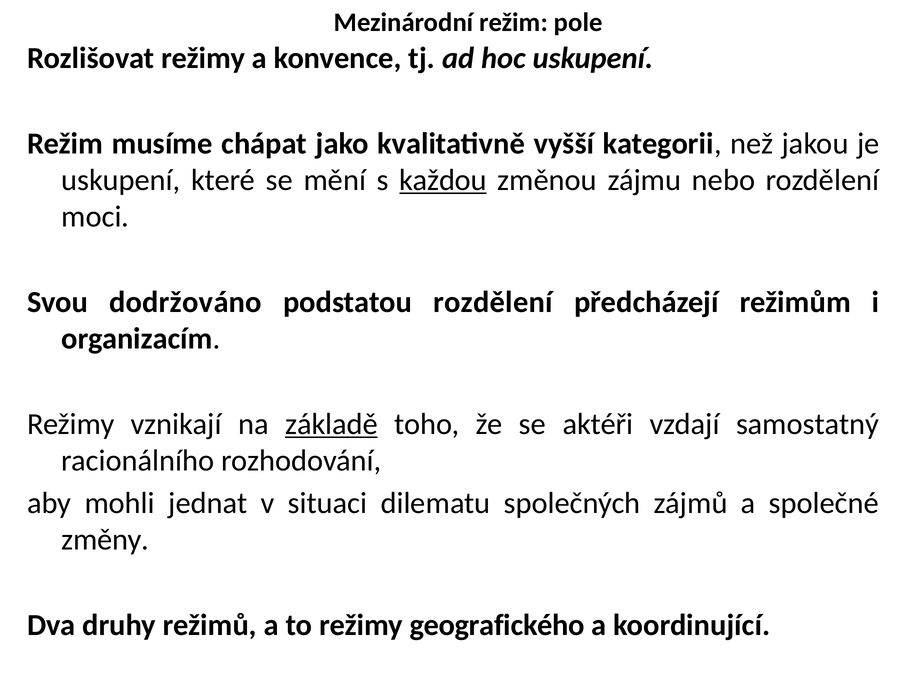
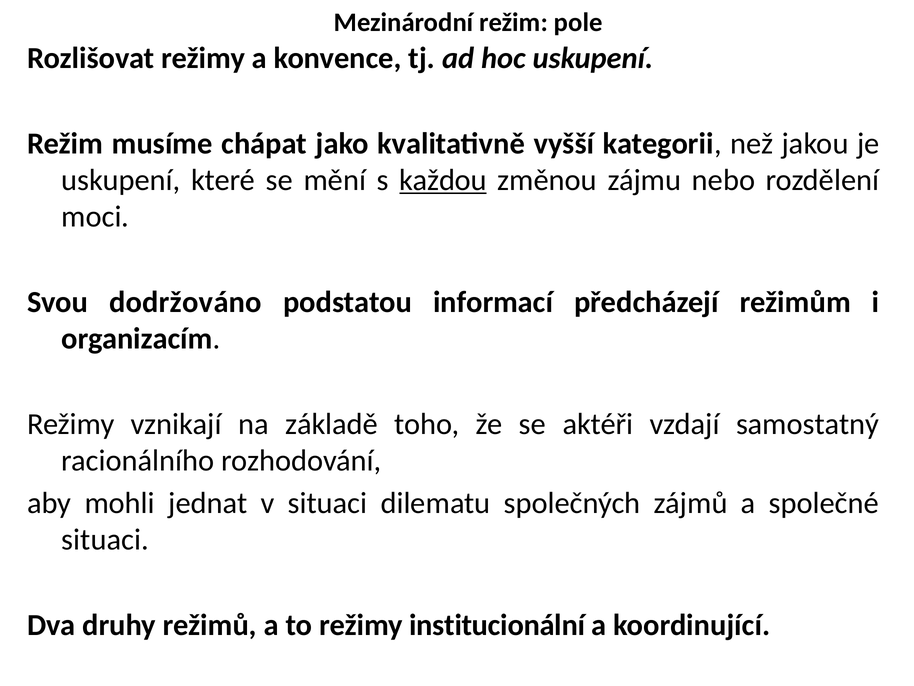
podstatou rozdělení: rozdělení -> informací
základě underline: present -> none
změny at (105, 540): změny -> situaci
geografického: geografického -> institucionální
